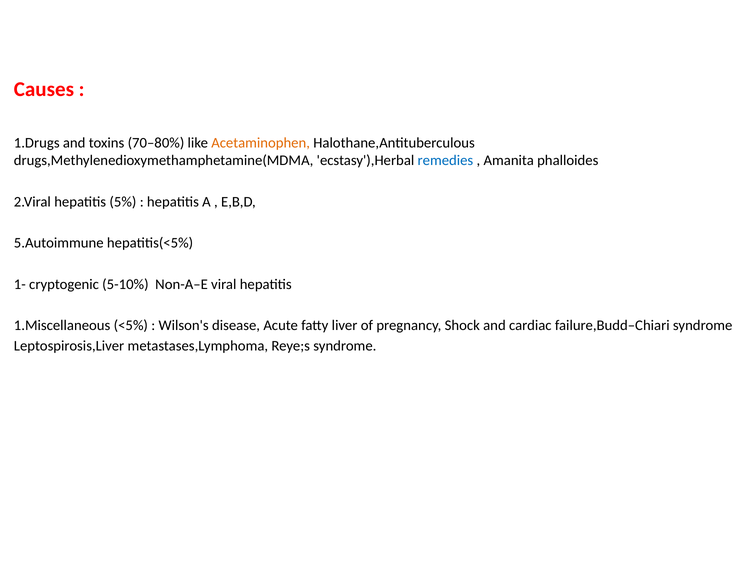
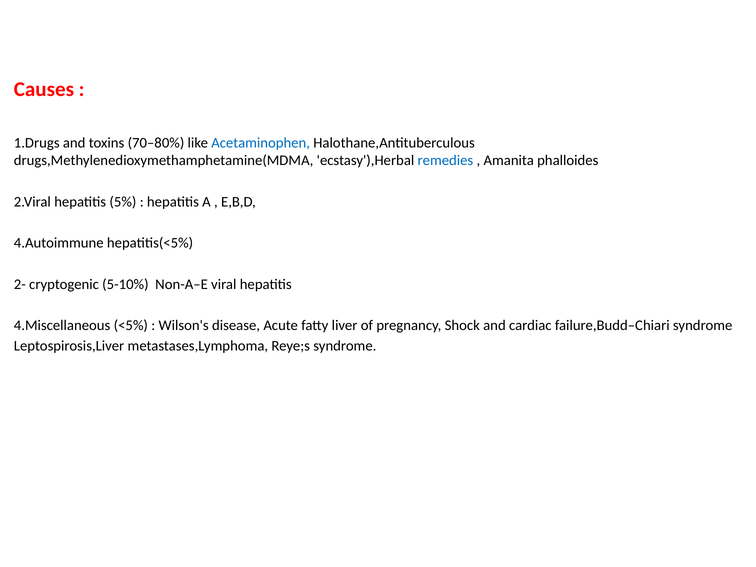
Acetaminophen colour: orange -> blue
5.Autoimmune: 5.Autoimmune -> 4.Autoimmune
1-: 1- -> 2-
1.Miscellaneous: 1.Miscellaneous -> 4.Miscellaneous
